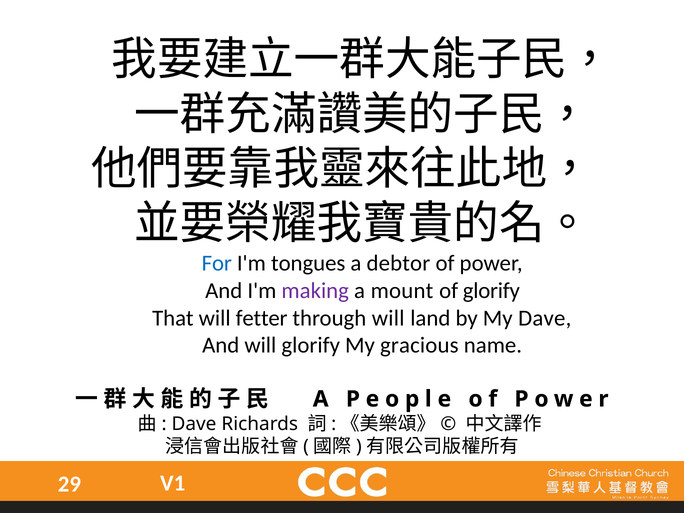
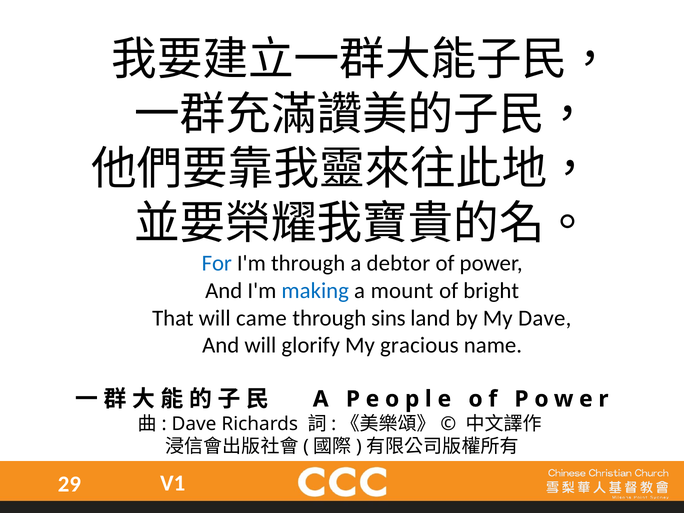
I'm tongues: tongues -> through
making colour: purple -> blue
of glorify: glorify -> bright
fetter: fetter -> came
through will: will -> sins
